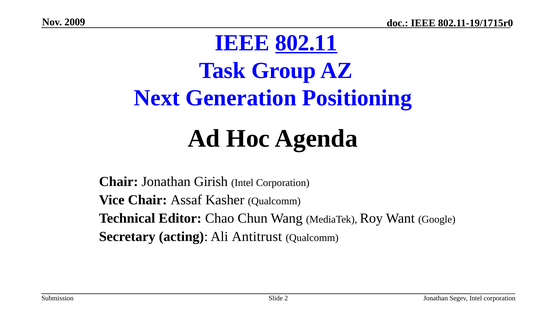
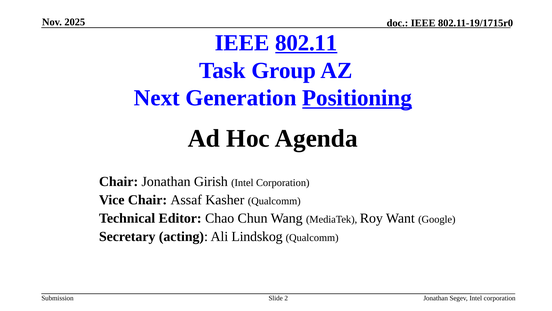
2009: 2009 -> 2025
Positioning underline: none -> present
Antitrust: Antitrust -> Lindskog
